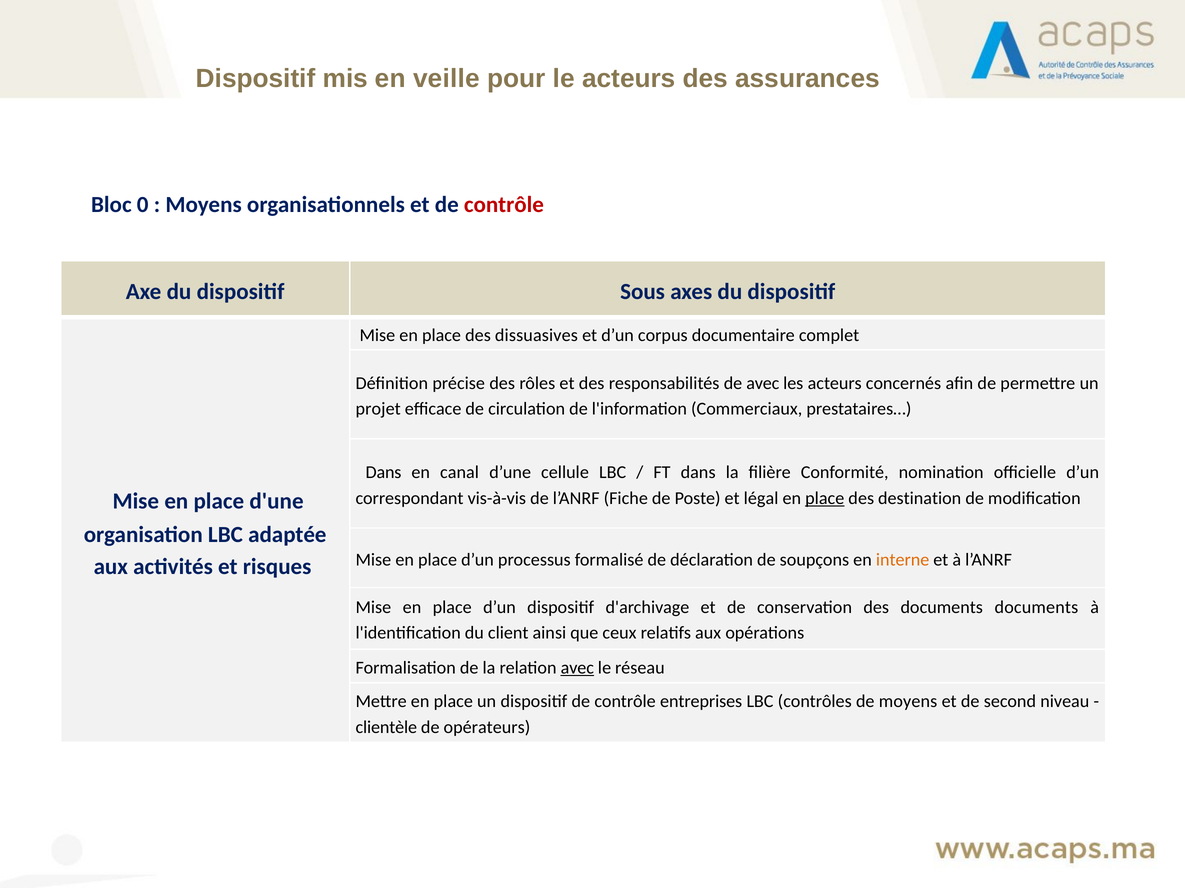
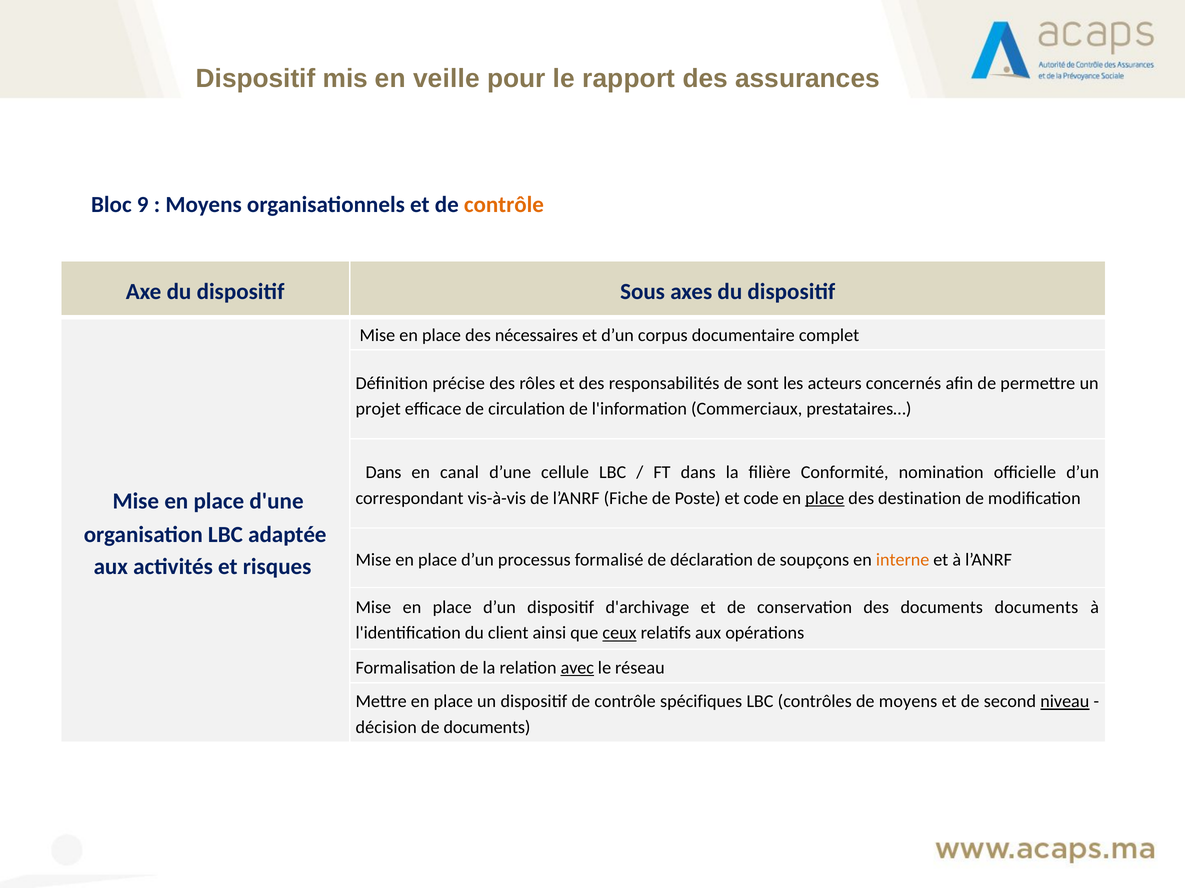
le acteurs: acteurs -> rapport
0: 0 -> 9
contrôle at (504, 205) colour: red -> orange
dissuasives: dissuasives -> nécessaires
de avec: avec -> sont
légal: légal -> code
ceux underline: none -> present
entreprises: entreprises -> spécifiques
niveau underline: none -> present
clientèle: clientèle -> décision
de opérateurs: opérateurs -> documents
